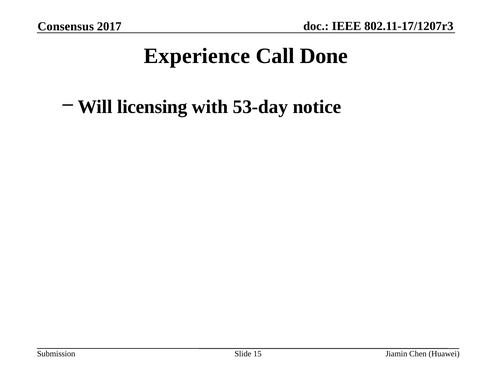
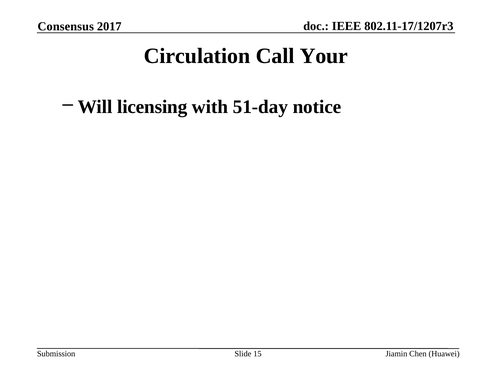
Experience: Experience -> Circulation
Done: Done -> Your
53-day: 53-day -> 51-day
